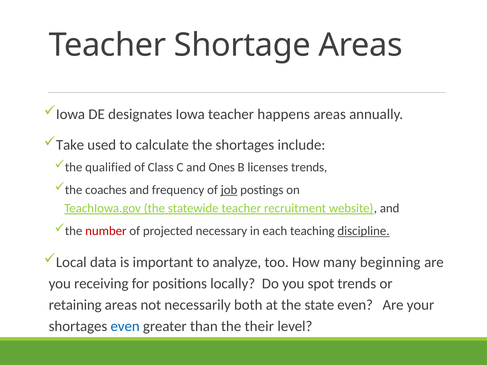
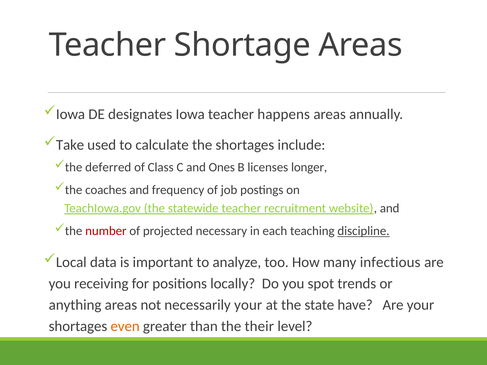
qualified: qualified -> deferred
licenses trends: trends -> longer
job underline: present -> none
beginning: beginning -> infectious
retaining: retaining -> anything
necessarily both: both -> your
state even: even -> have
even at (125, 327) colour: blue -> orange
